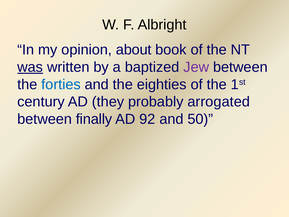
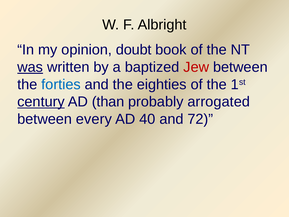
about: about -> doubt
Jew colour: purple -> red
century underline: none -> present
they: they -> than
finally: finally -> every
92: 92 -> 40
50: 50 -> 72
